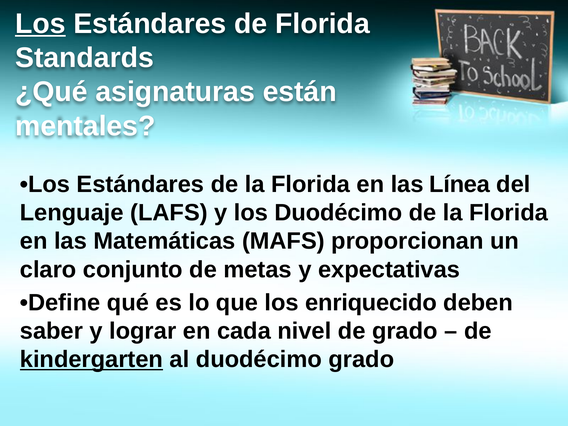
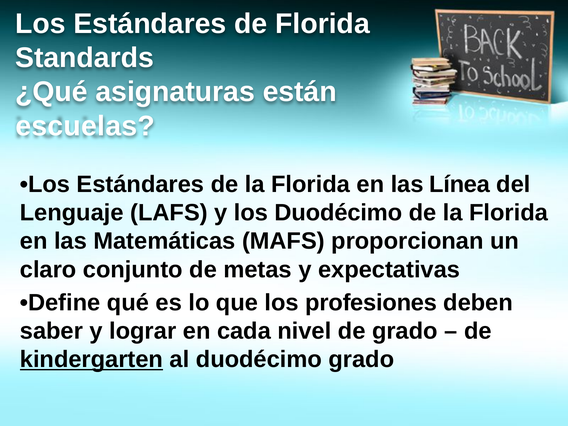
Los at (40, 24) underline: present -> none
mentales: mentales -> escuelas
enriquecido: enriquecido -> profesiones
